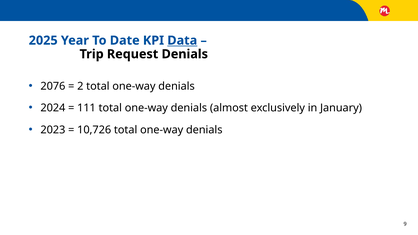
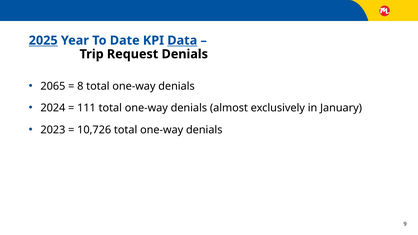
2025 underline: none -> present
2076: 2076 -> 2065
2: 2 -> 8
